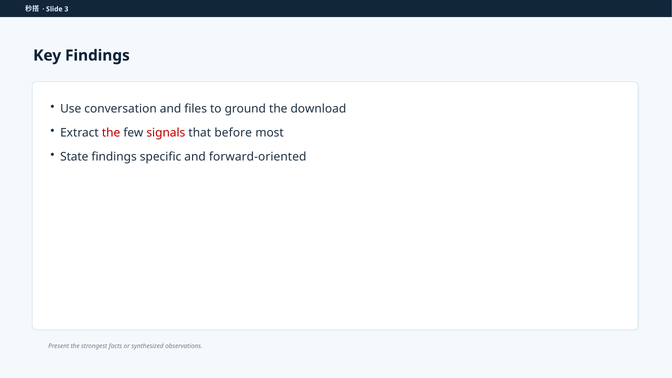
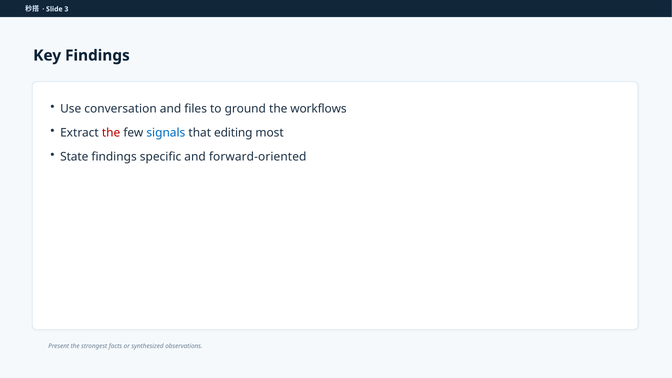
download: download -> workflows
signals colour: red -> blue
before: before -> editing
